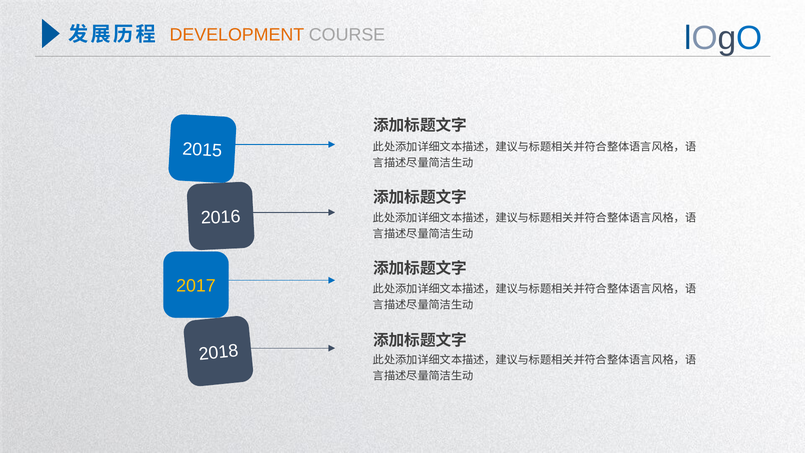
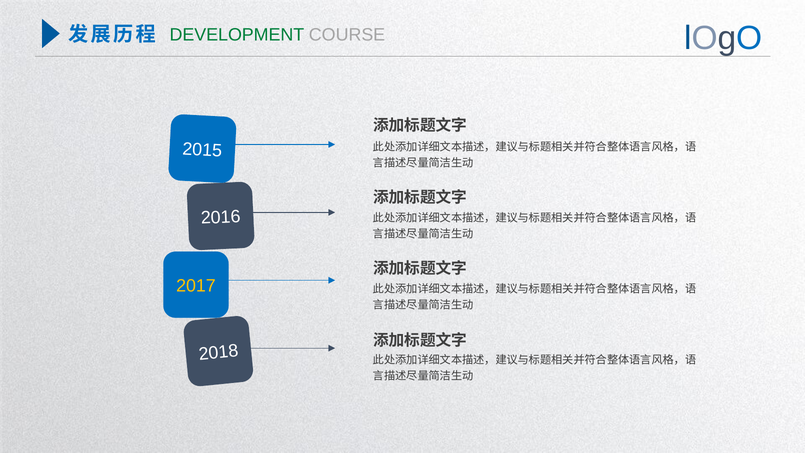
DEVELOPMENT colour: orange -> green
